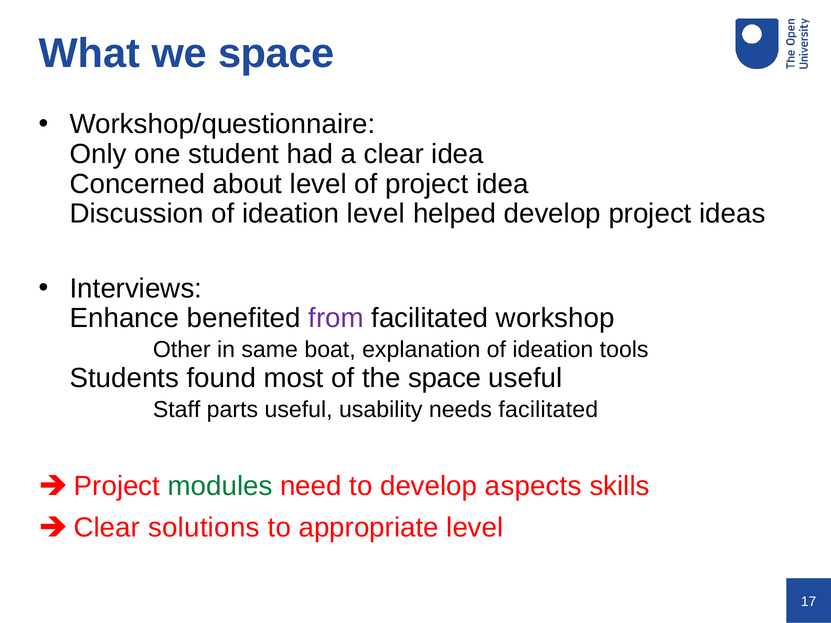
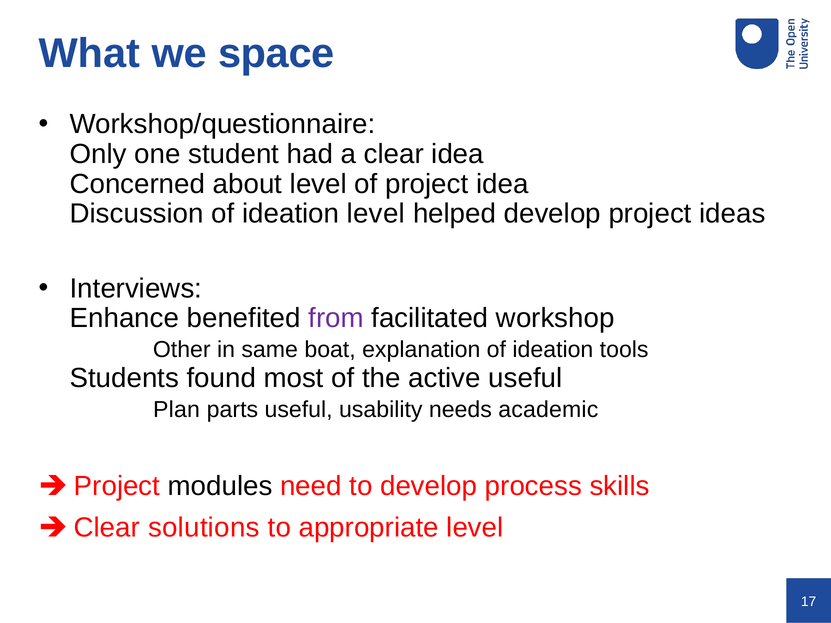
the space: space -> active
Staff: Staff -> Plan
needs facilitated: facilitated -> academic
modules colour: green -> black
aspects: aspects -> process
